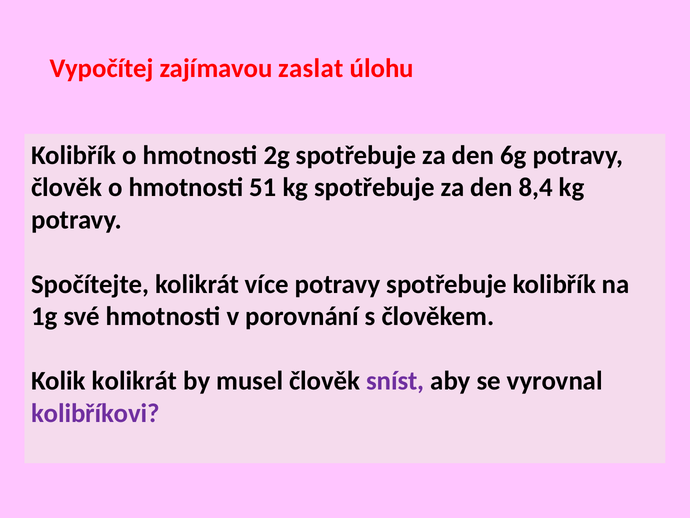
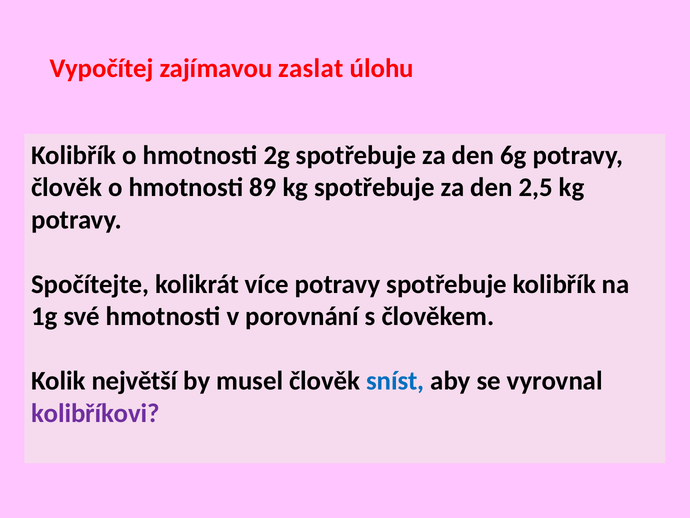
51: 51 -> 89
8,4: 8,4 -> 2,5
Kolik kolikrát: kolikrát -> největší
sníst colour: purple -> blue
